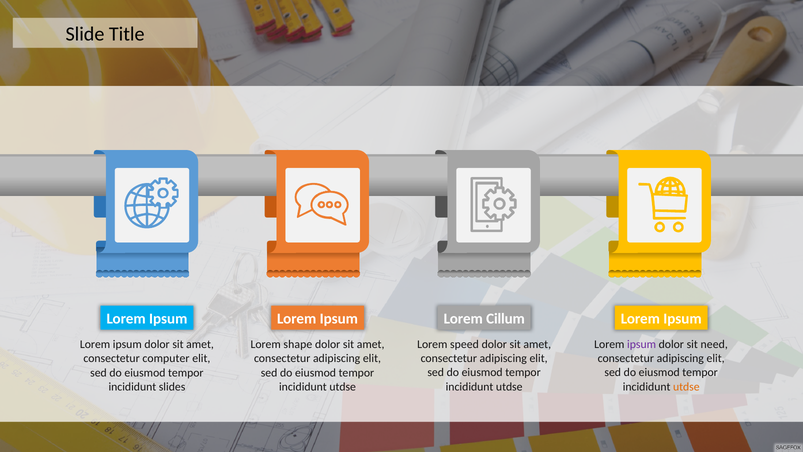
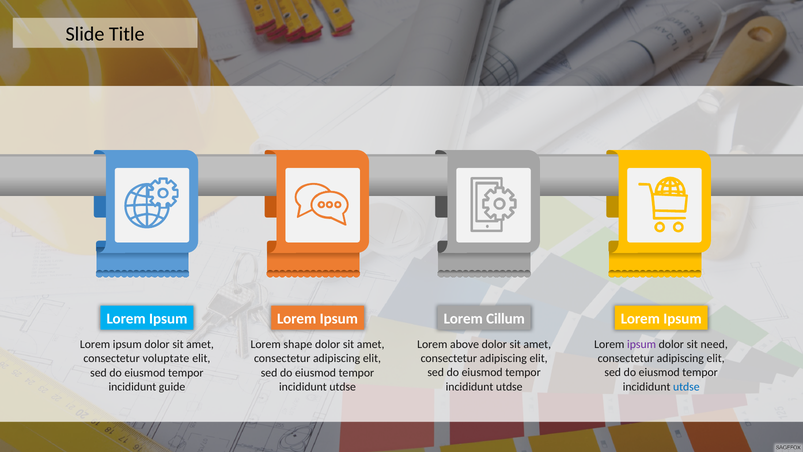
speed: speed -> above
computer: computer -> voluptate
utdse at (686, 386) colour: orange -> blue
slides: slides -> guide
